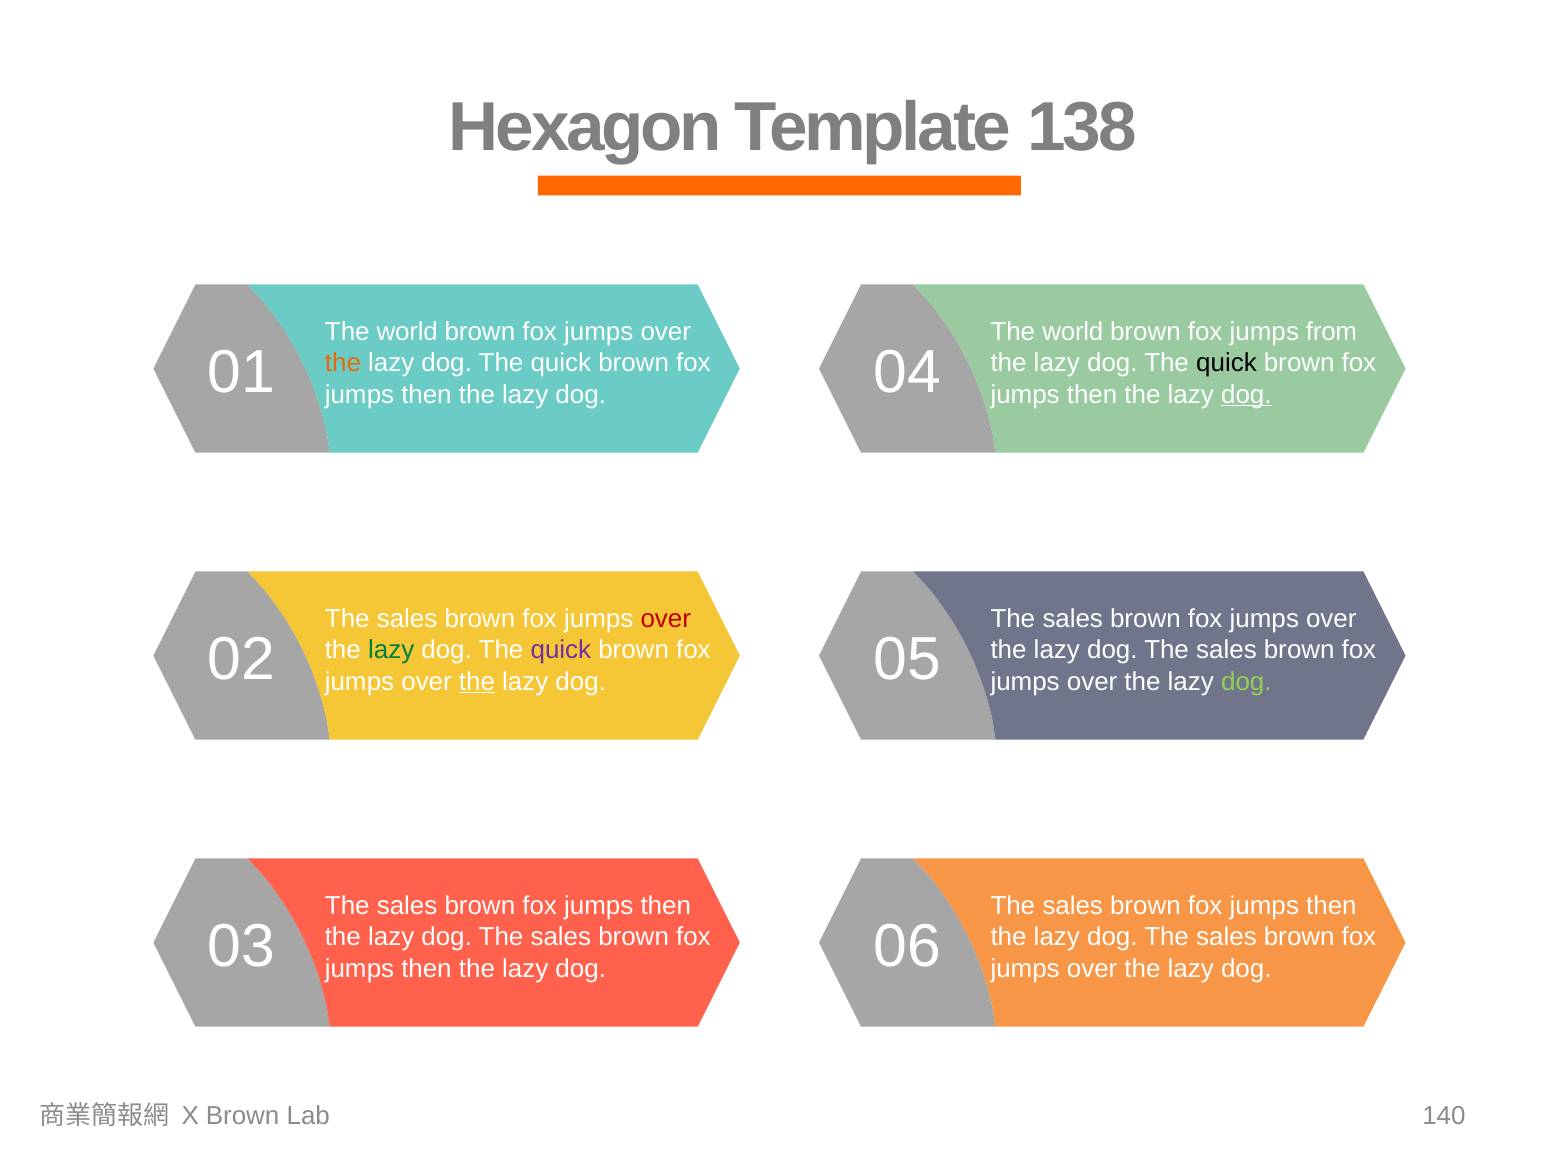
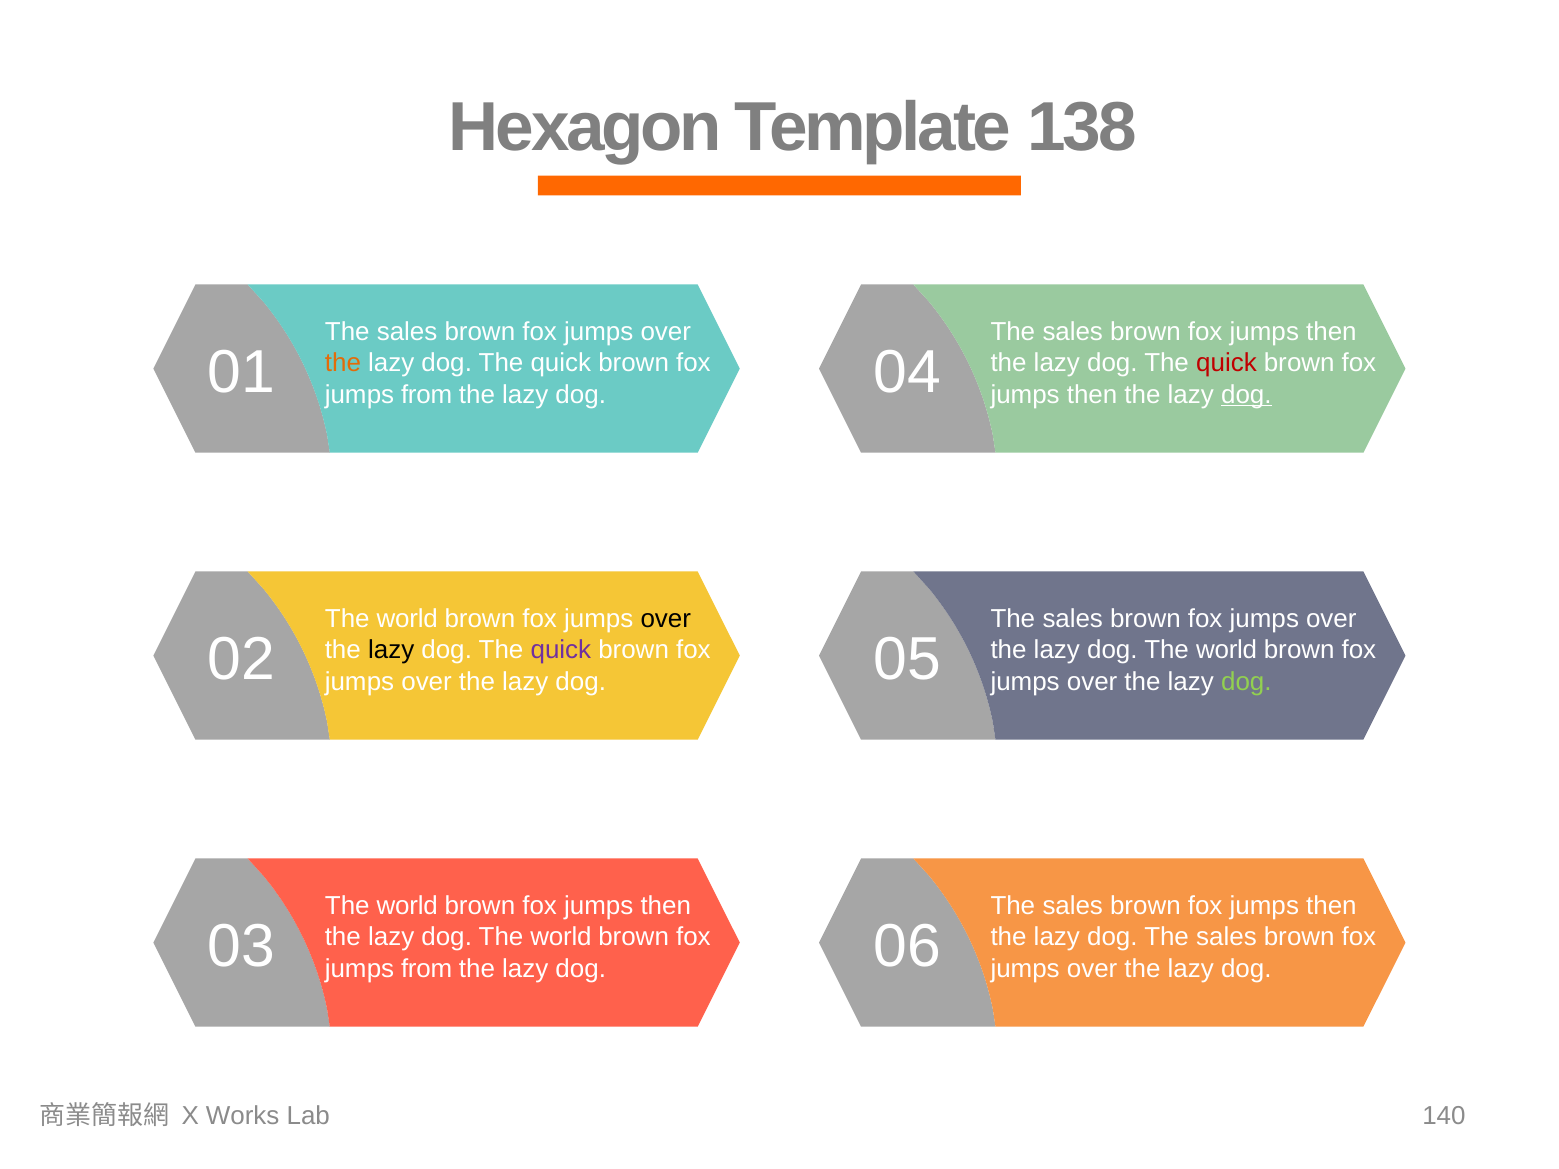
world at (407, 332): world -> sales
world at (1073, 332): world -> sales
from at (1332, 332): from -> then
quick at (1226, 363) colour: black -> red
then at (426, 395): then -> from
sales at (407, 619): sales -> world
over at (666, 619) colour: red -> black
lazy at (391, 650) colour: green -> black
sales at (1226, 650): sales -> world
the at (477, 682) underline: present -> none
sales at (407, 906): sales -> world
sales at (561, 938): sales -> world
then at (426, 969): then -> from
X Brown: Brown -> Works
